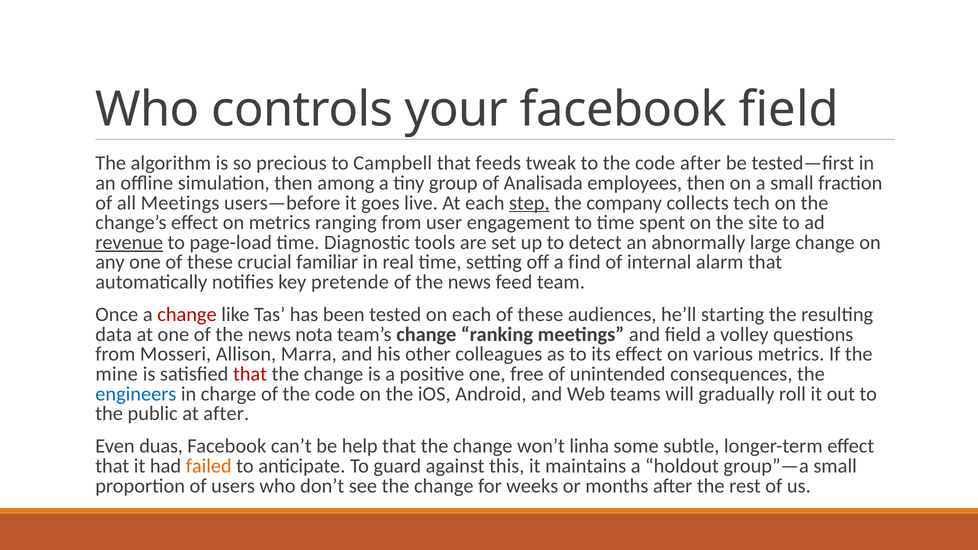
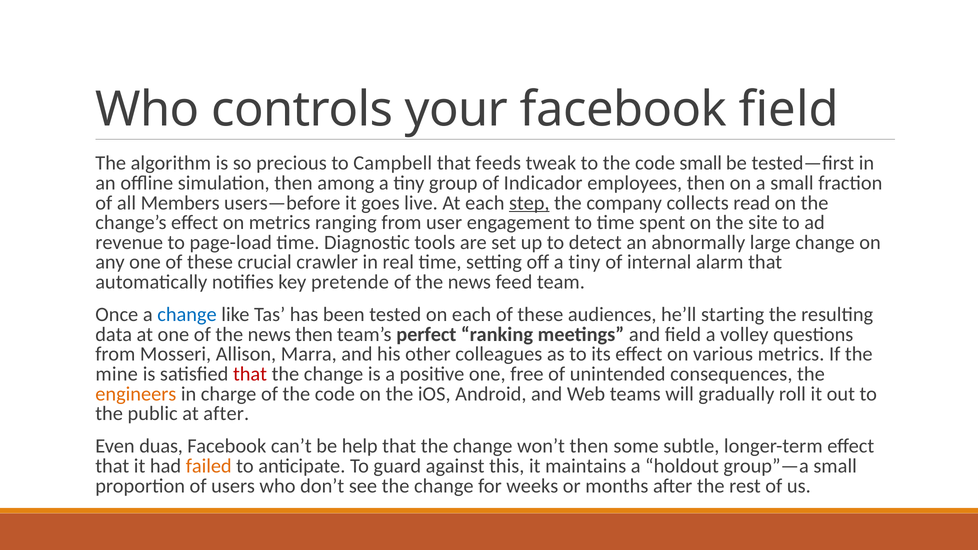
code after: after -> small
Analisada: Analisada -> Indicador
all Meetings: Meetings -> Members
tech: tech -> read
revenue underline: present -> none
familiar: familiar -> crawler
off a find: find -> tiny
change at (187, 315) colour: red -> blue
news nota: nota -> then
team’s change: change -> perfect
engineers colour: blue -> orange
won’t linha: linha -> then
